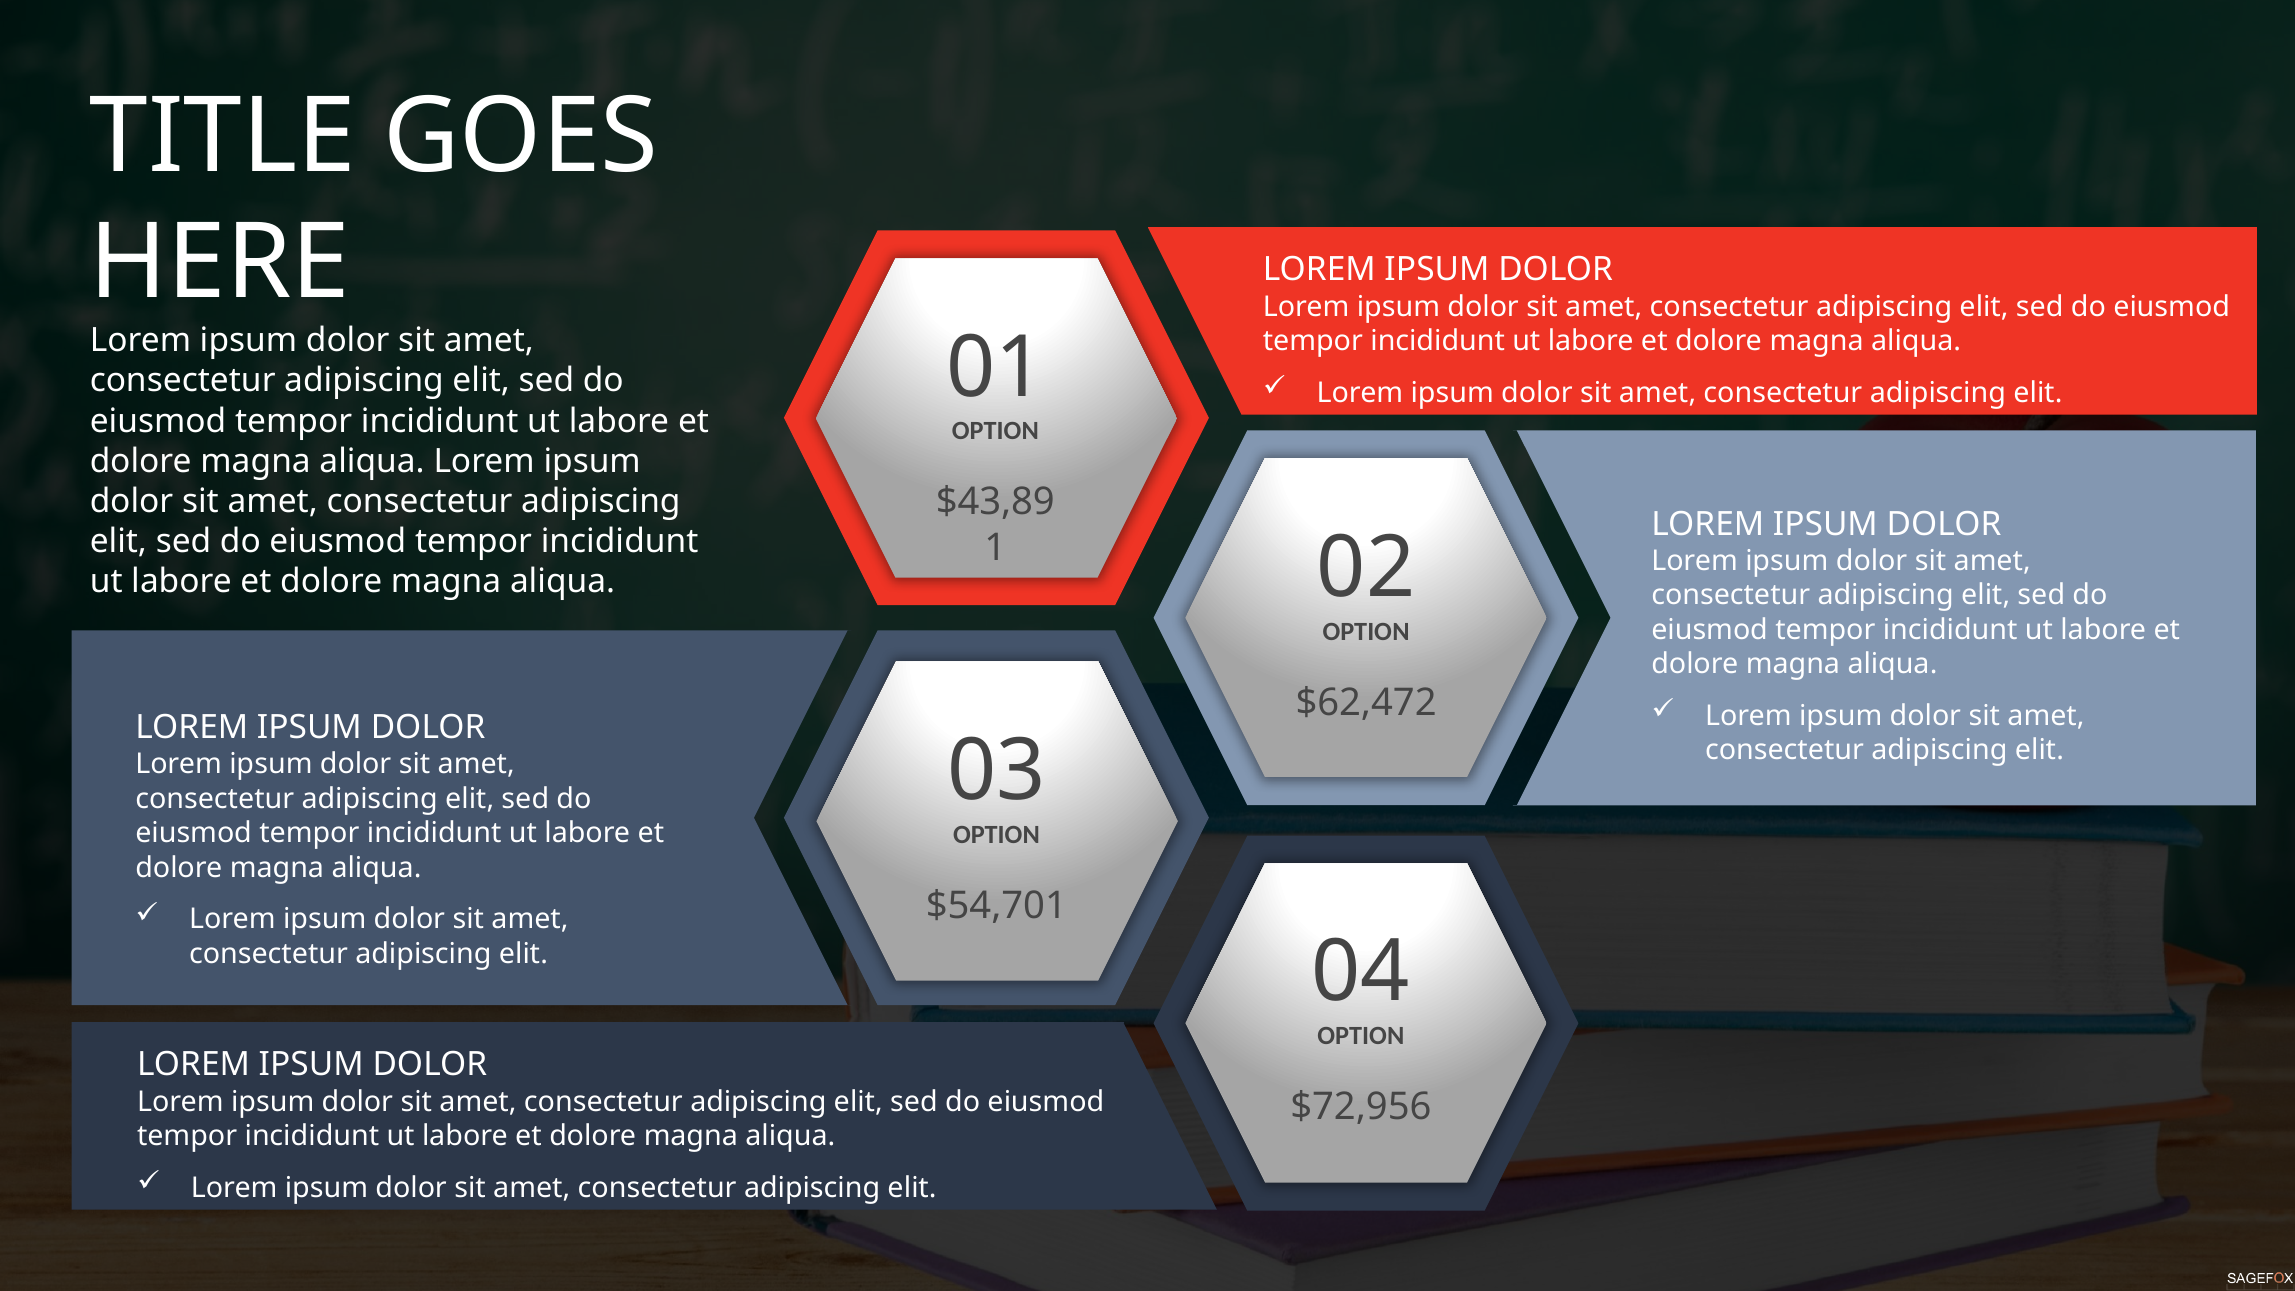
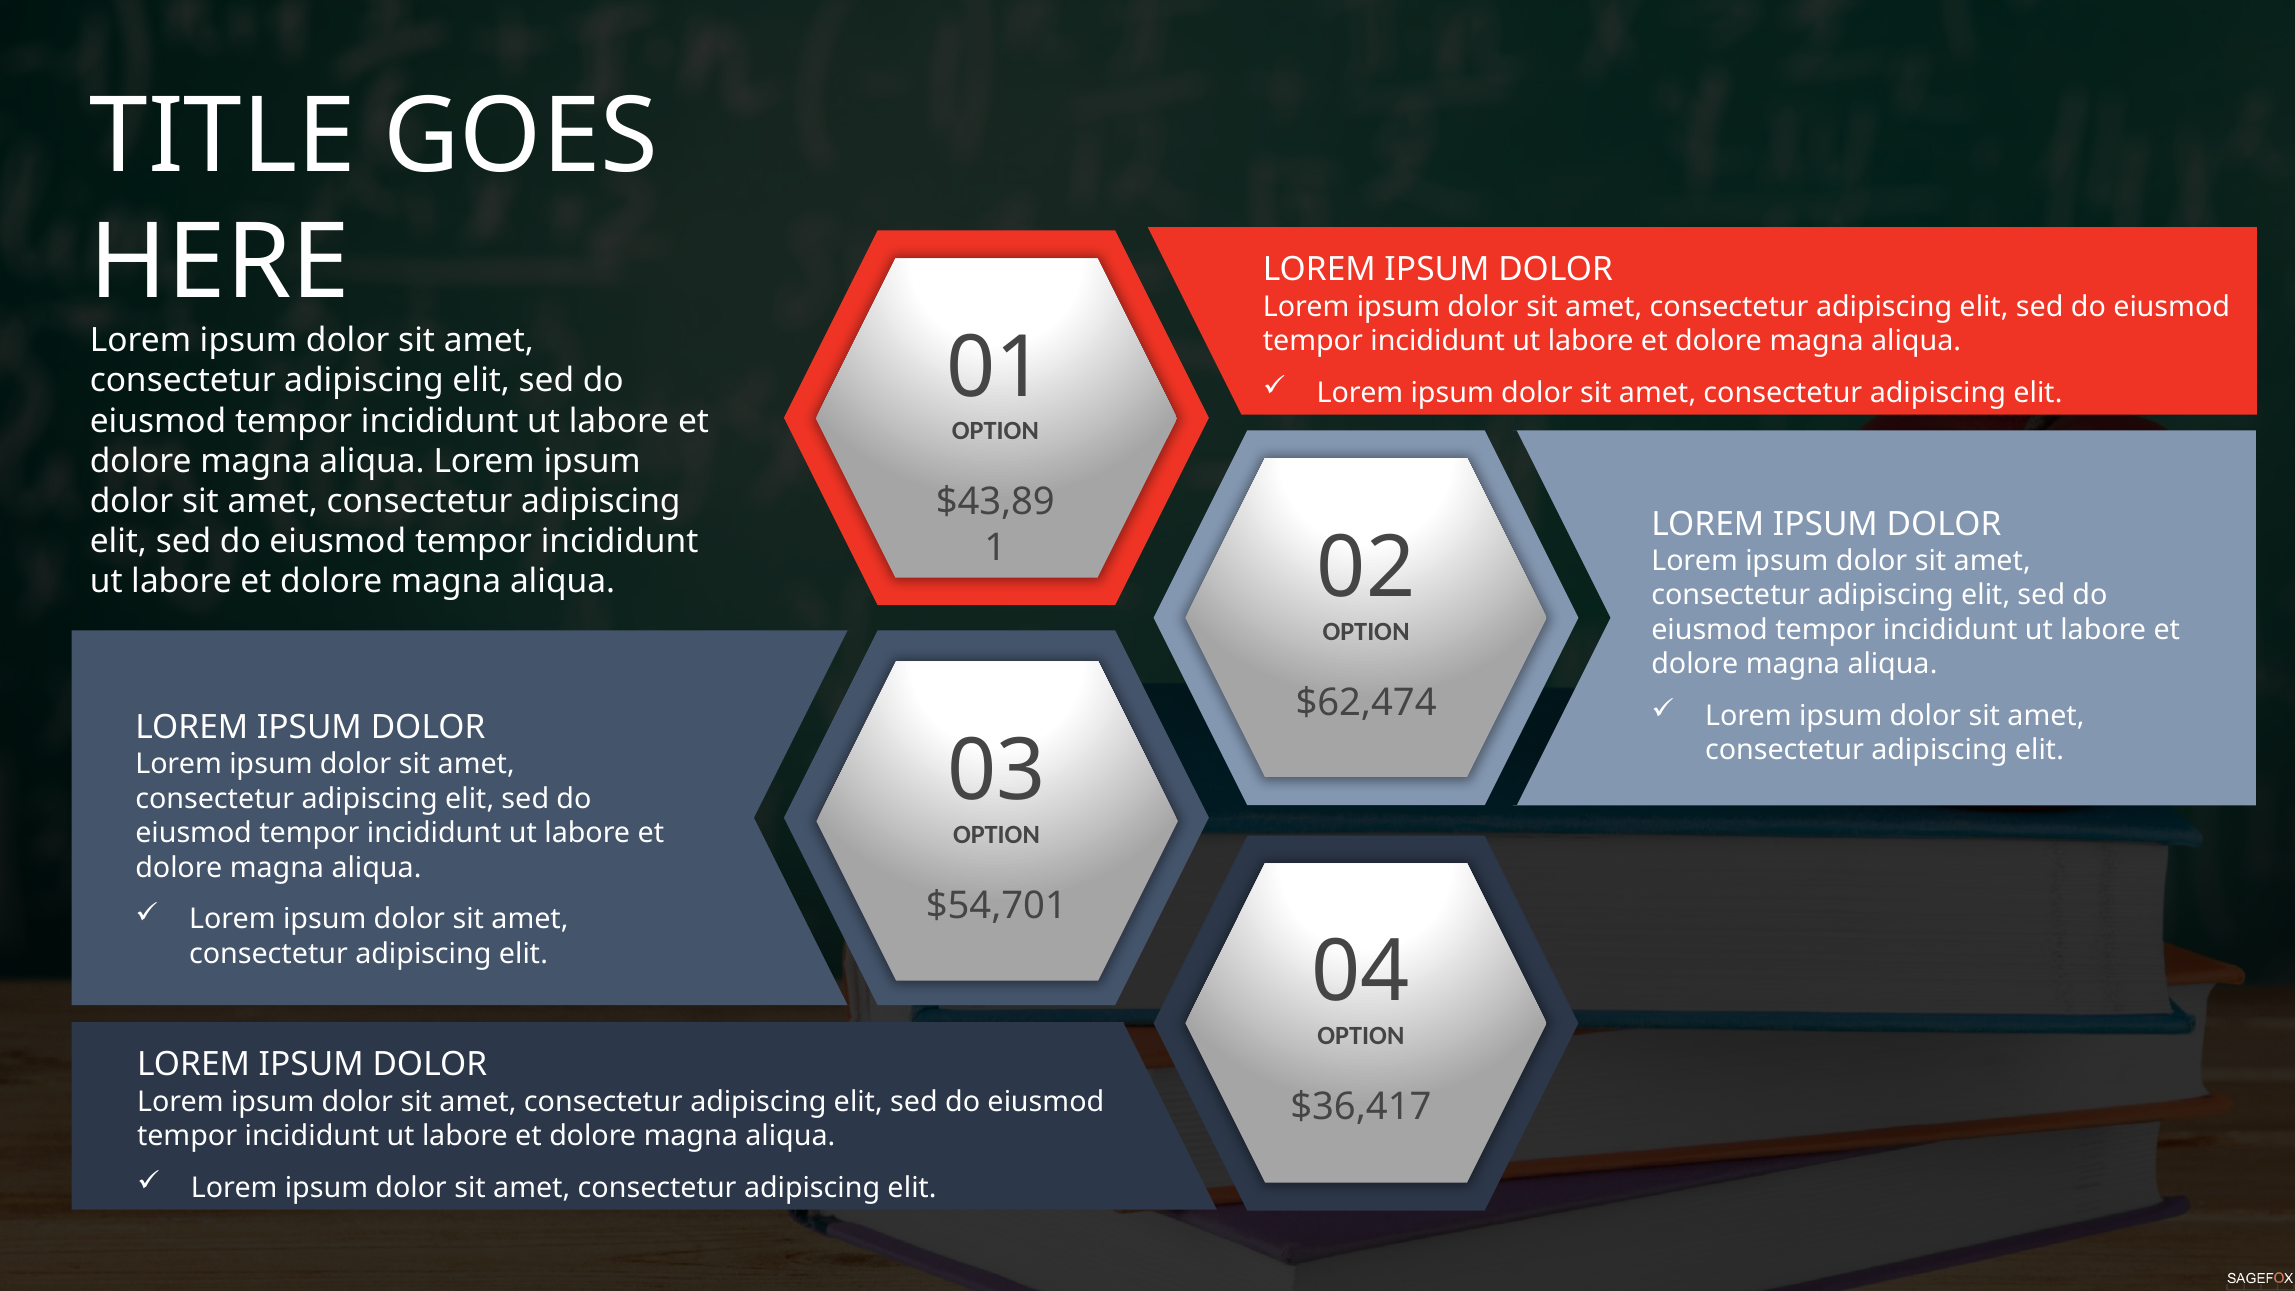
$62,472: $62,472 -> $62,474
$72,956: $72,956 -> $36,417
